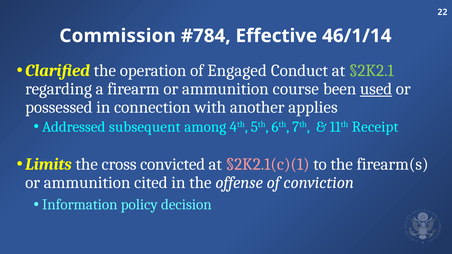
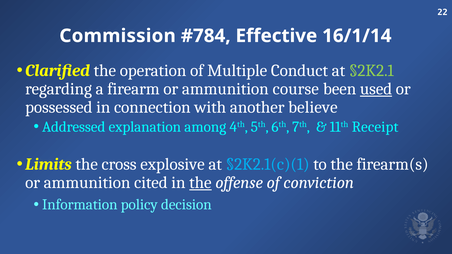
46/1/14: 46/1/14 -> 16/1/14
Engaged: Engaged -> Multiple
applies: applies -> believe
subsequent: subsequent -> explanation
convicted: convicted -> explosive
§2K2.1(c)(1 colour: pink -> light blue
the at (200, 183) underline: none -> present
